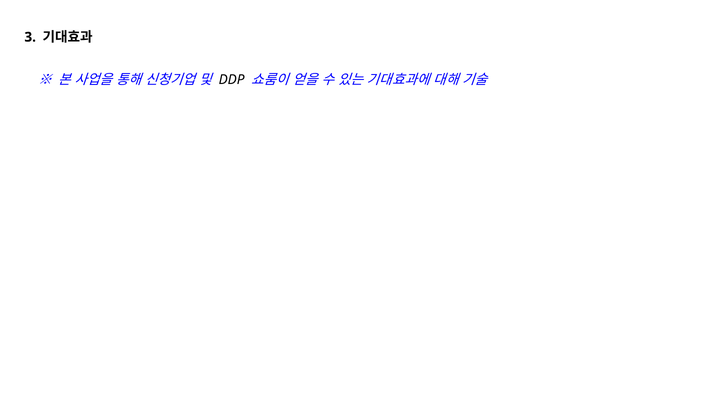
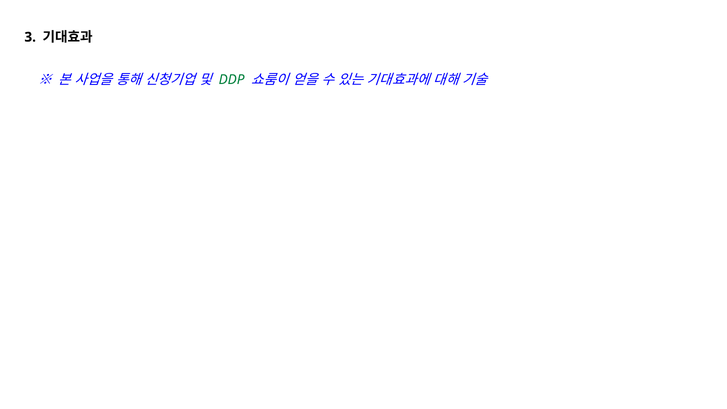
DDP colour: black -> green
